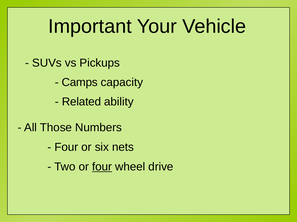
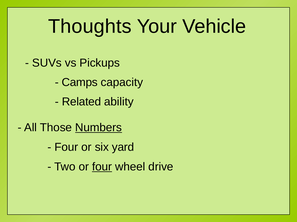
Important: Important -> Thoughts
Numbers underline: none -> present
nets: nets -> yard
